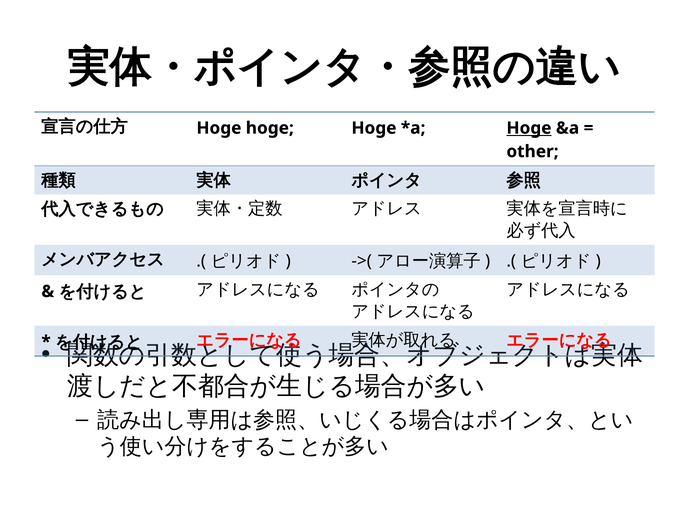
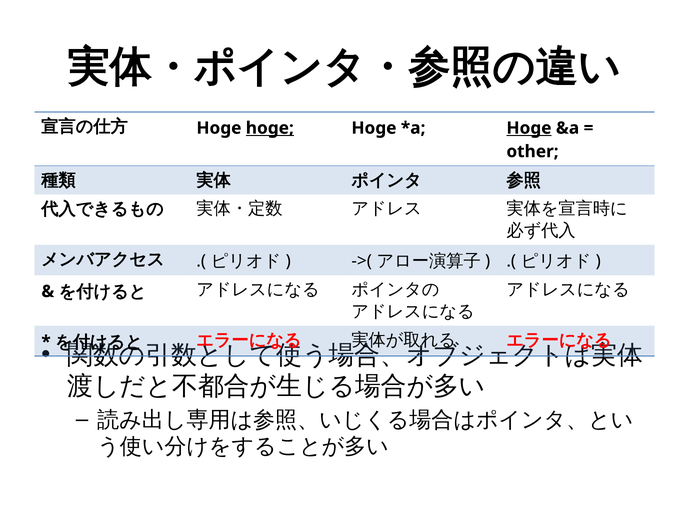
hoge at (270, 128) underline: none -> present
